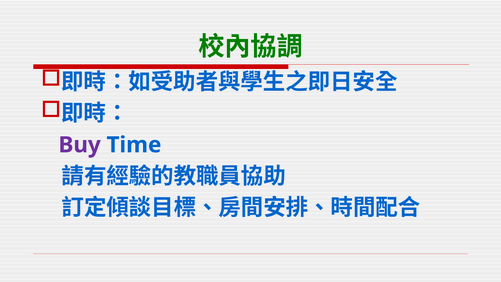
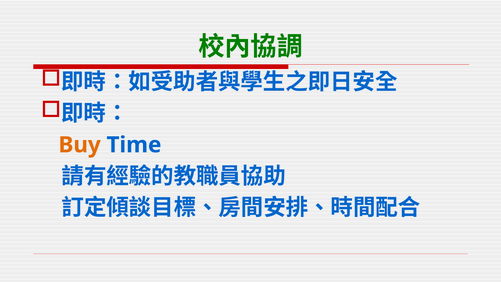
Buy colour: purple -> orange
